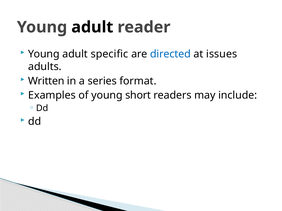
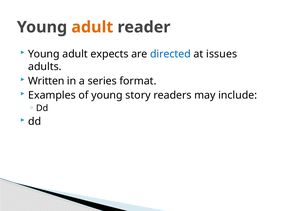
adult at (92, 27) colour: black -> orange
specific: specific -> expects
short: short -> story
